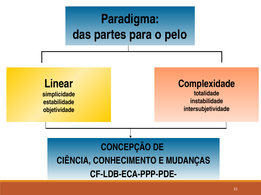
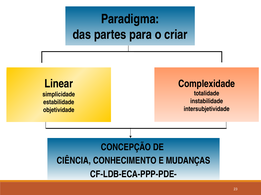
pelo: pelo -> criar
